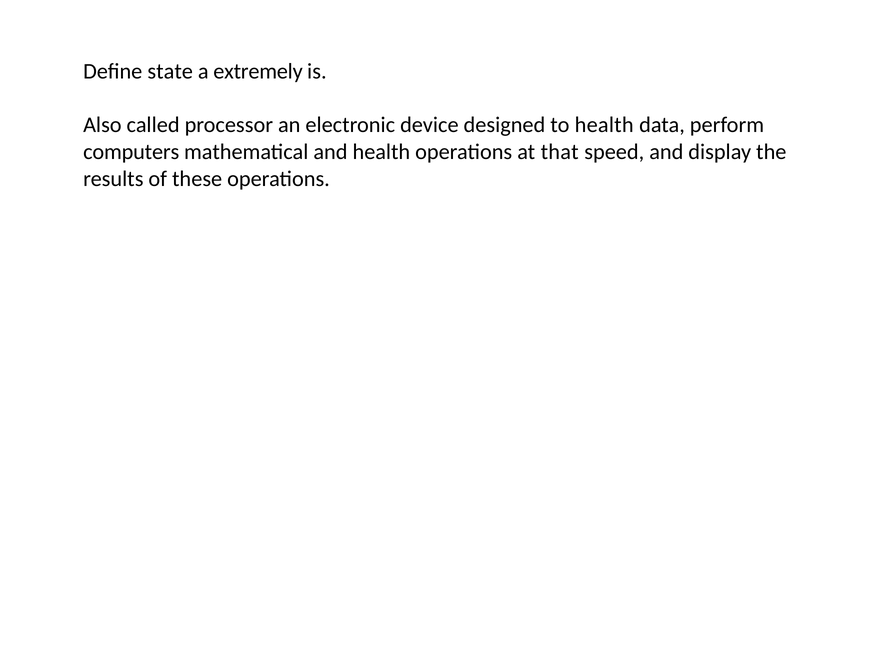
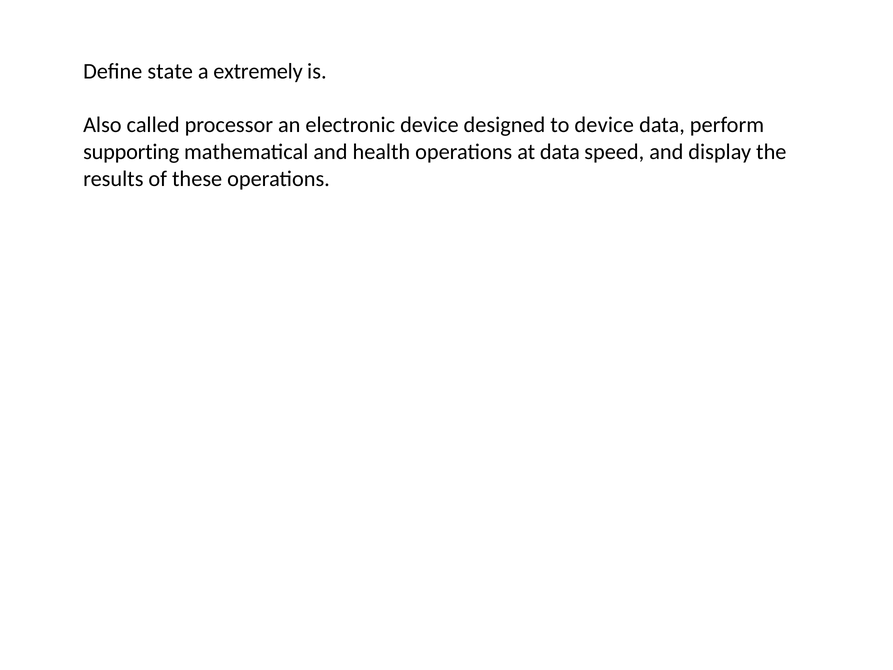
to health: health -> device
computers: computers -> supporting
at that: that -> data
